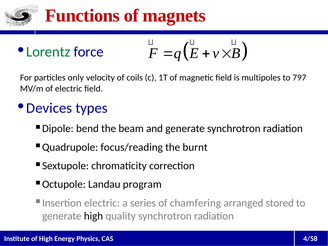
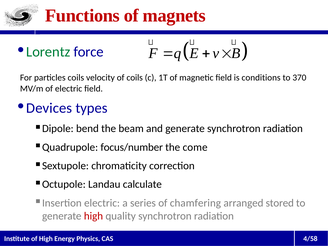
particles only: only -> coils
multipoles: multipoles -> conditions
797: 797 -> 370
focus/reading: focus/reading -> focus/number
burnt: burnt -> come
program: program -> calculate
high at (93, 216) colour: black -> red
